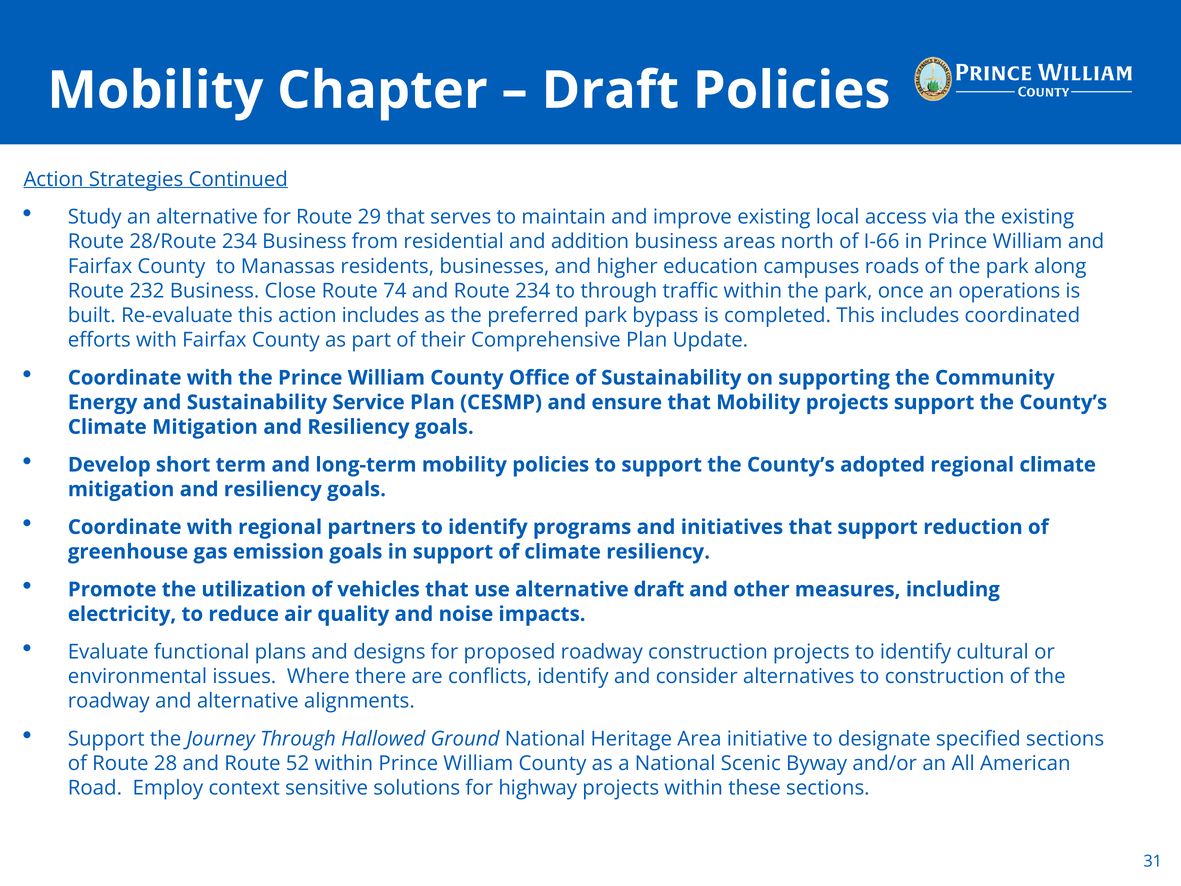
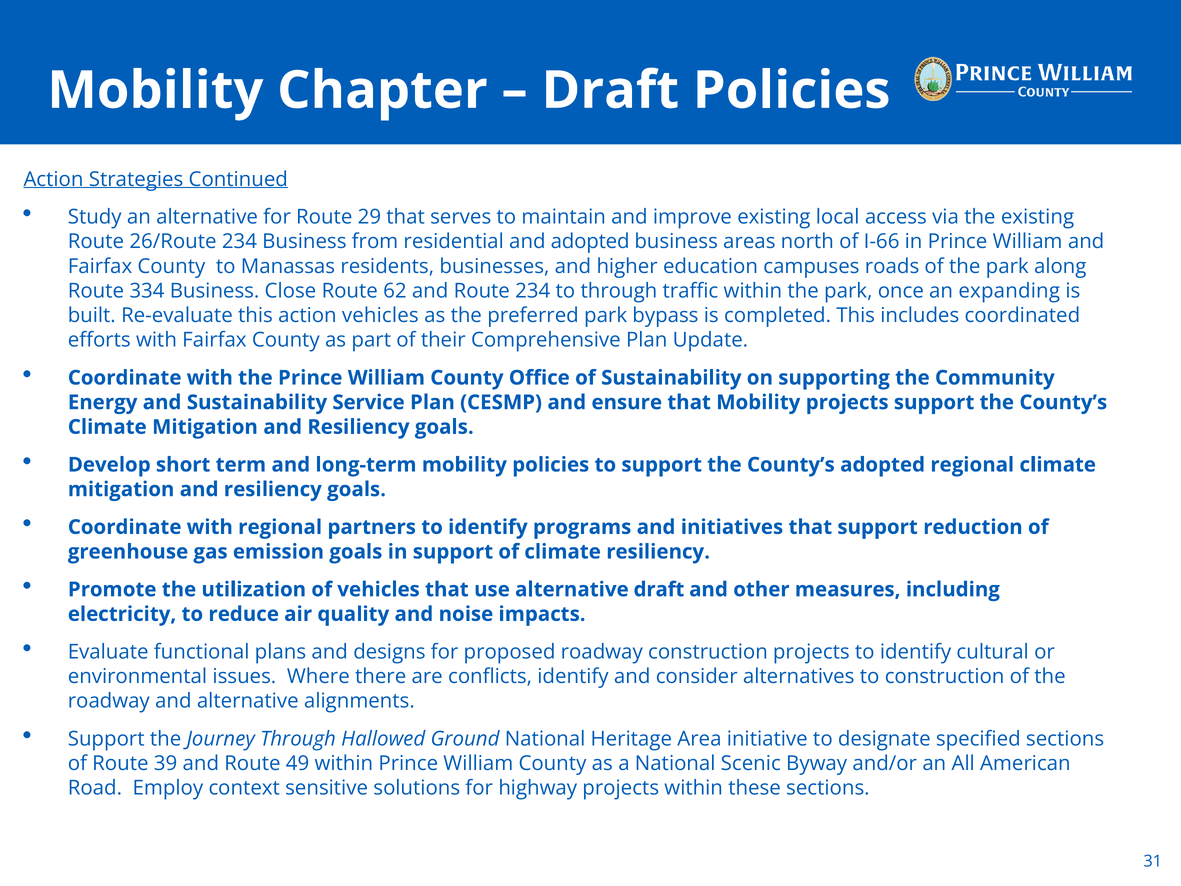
28/Route: 28/Route -> 26/Route
and addition: addition -> adopted
232: 232 -> 334
74: 74 -> 62
operations: operations -> expanding
action includes: includes -> vehicles
28: 28 -> 39
52: 52 -> 49
